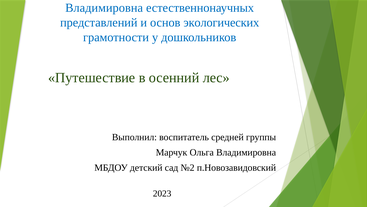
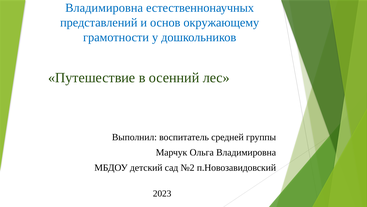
экологических: экологических -> окружающему
